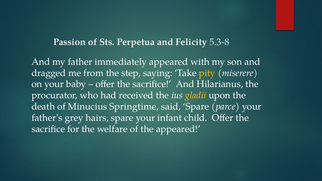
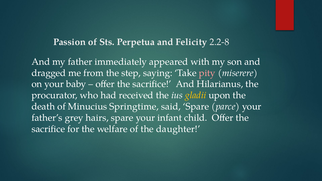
5.3-8: 5.3-8 -> 2.2-8
pity colour: yellow -> pink
the appeared: appeared -> daughter
